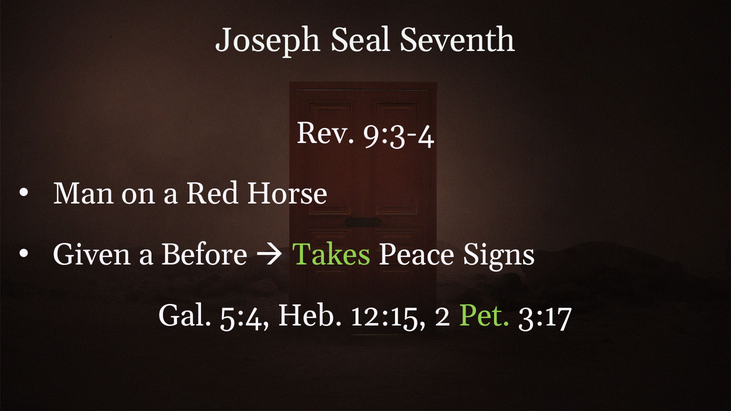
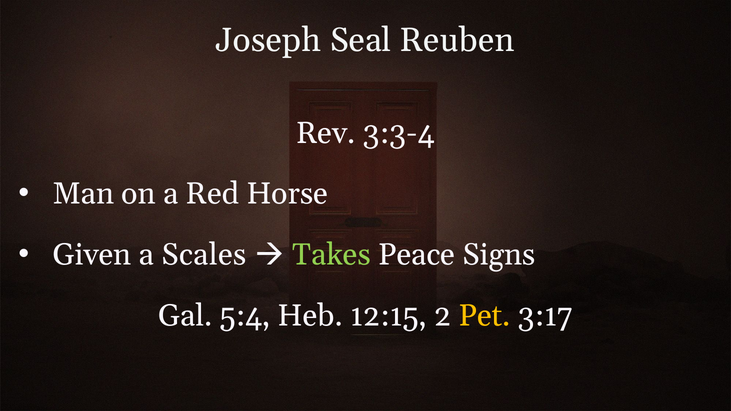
Seventh: Seventh -> Reuben
9:3-4: 9:3-4 -> 3:3-4
Before: Before -> Scales
Pet colour: light green -> yellow
